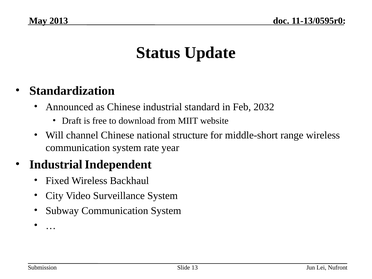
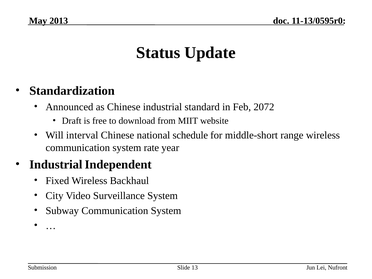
2032: 2032 -> 2072
channel: channel -> interval
structure: structure -> schedule
